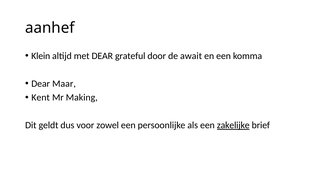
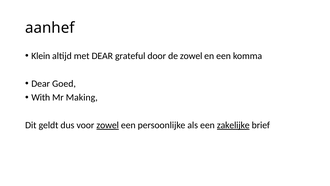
de await: await -> zowel
Maar: Maar -> Goed
Kent: Kent -> With
zowel at (108, 125) underline: none -> present
